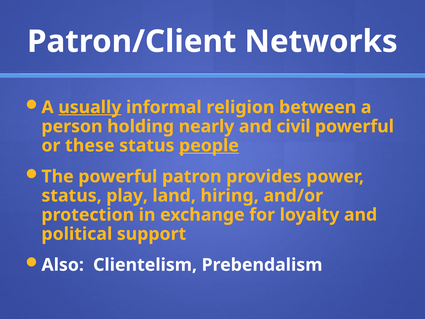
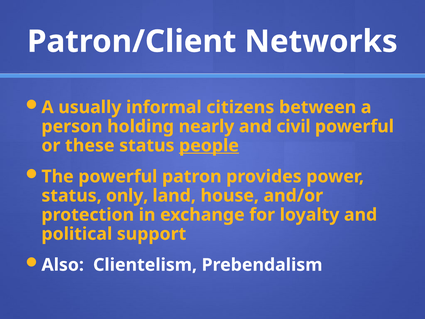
usually underline: present -> none
religion: religion -> citizens
play: play -> only
hiring: hiring -> house
